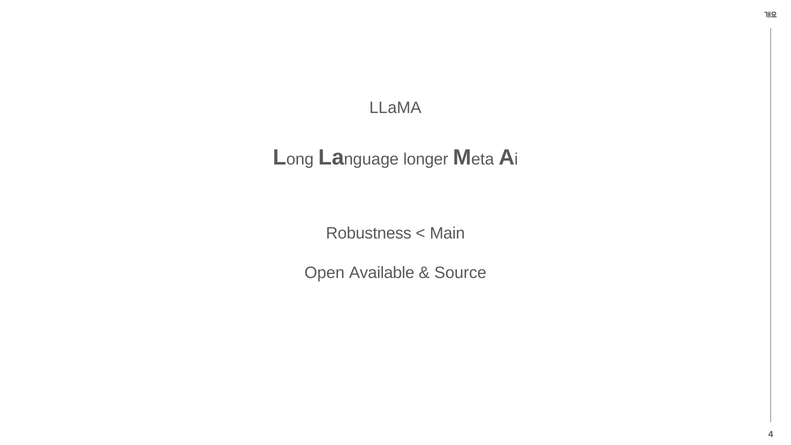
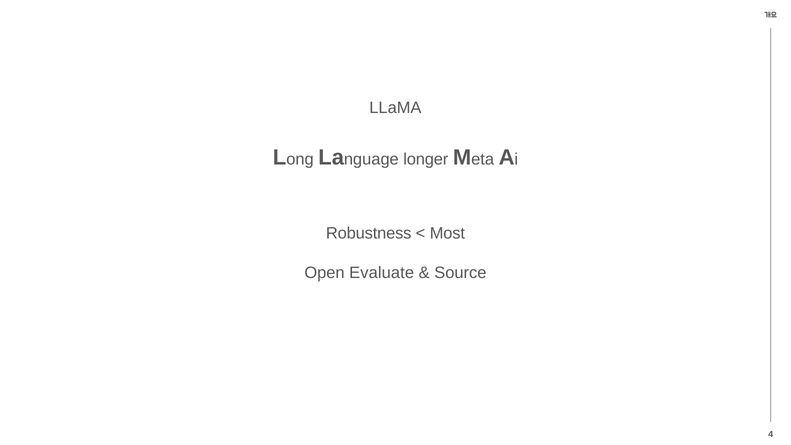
Main: Main -> Most
Available: Available -> Evaluate
